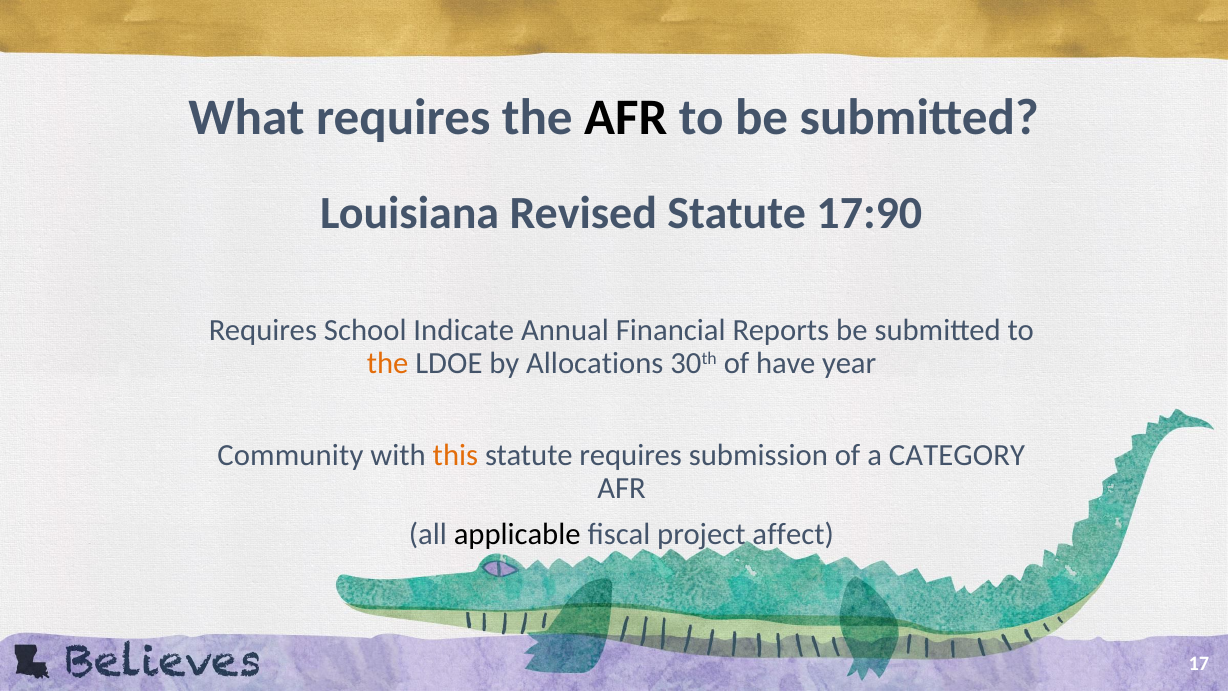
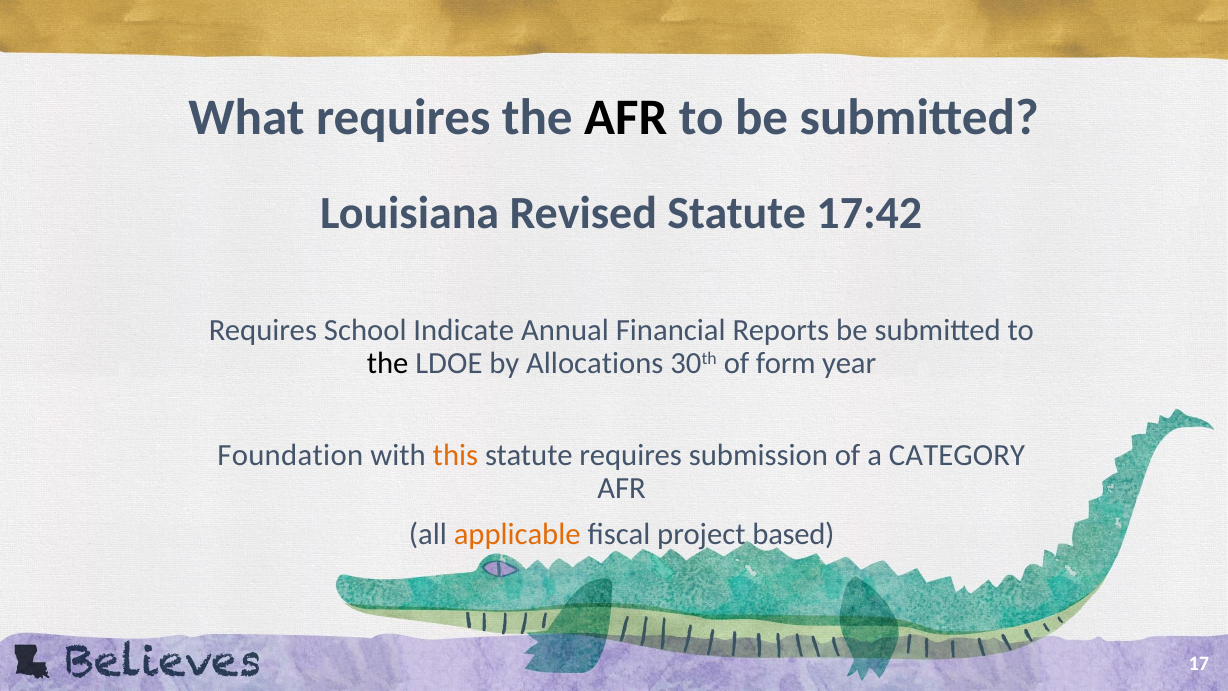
17:90: 17:90 -> 17:42
the at (388, 363) colour: orange -> black
have: have -> form
Community: Community -> Foundation
applicable colour: black -> orange
affect: affect -> based
